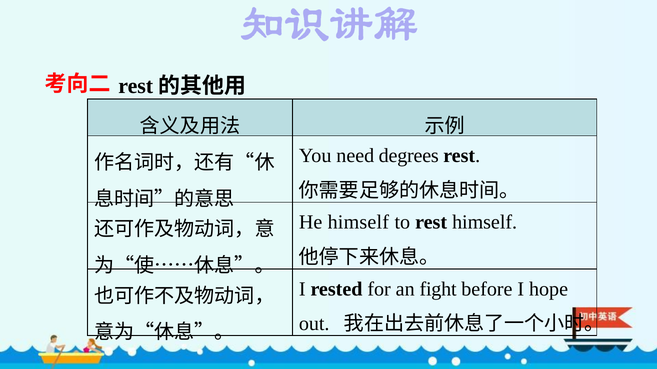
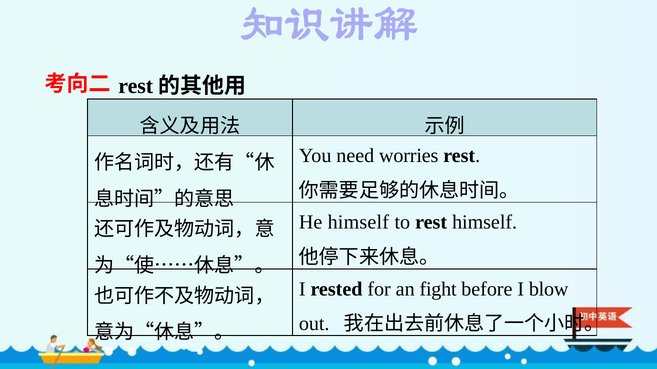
degrees: degrees -> worries
hope: hope -> blow
